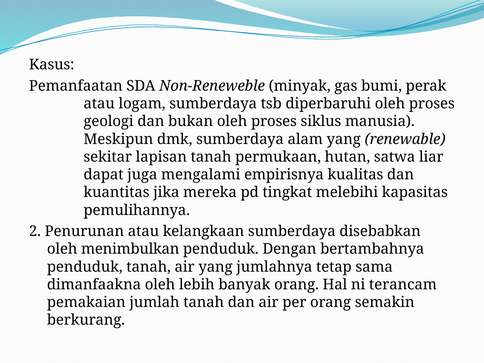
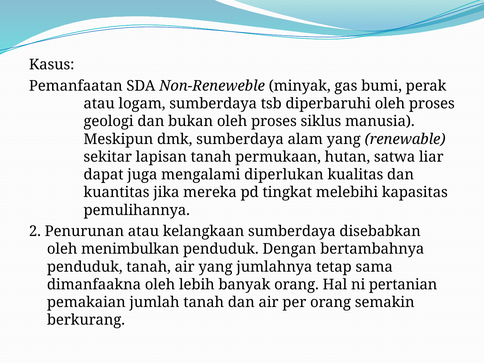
empirisnya: empirisnya -> diperlukan
terancam: terancam -> pertanian
